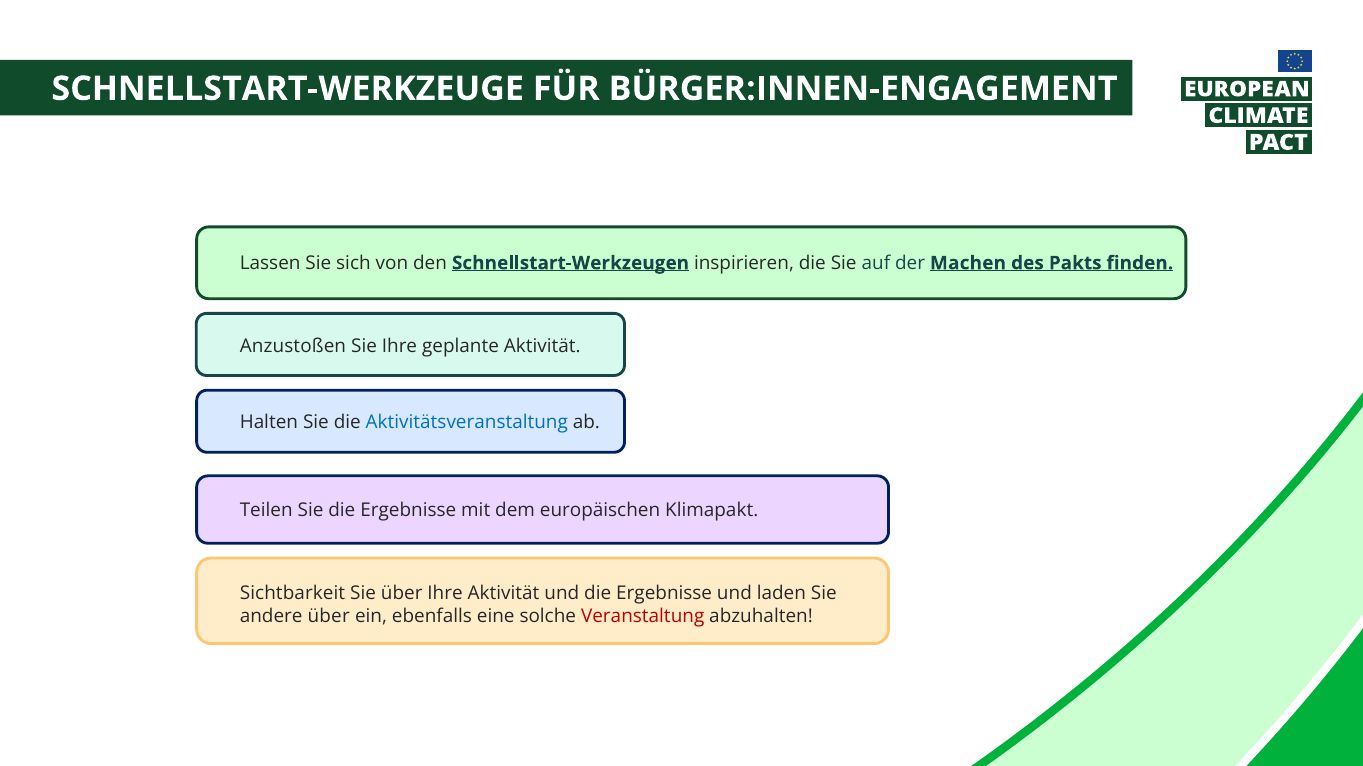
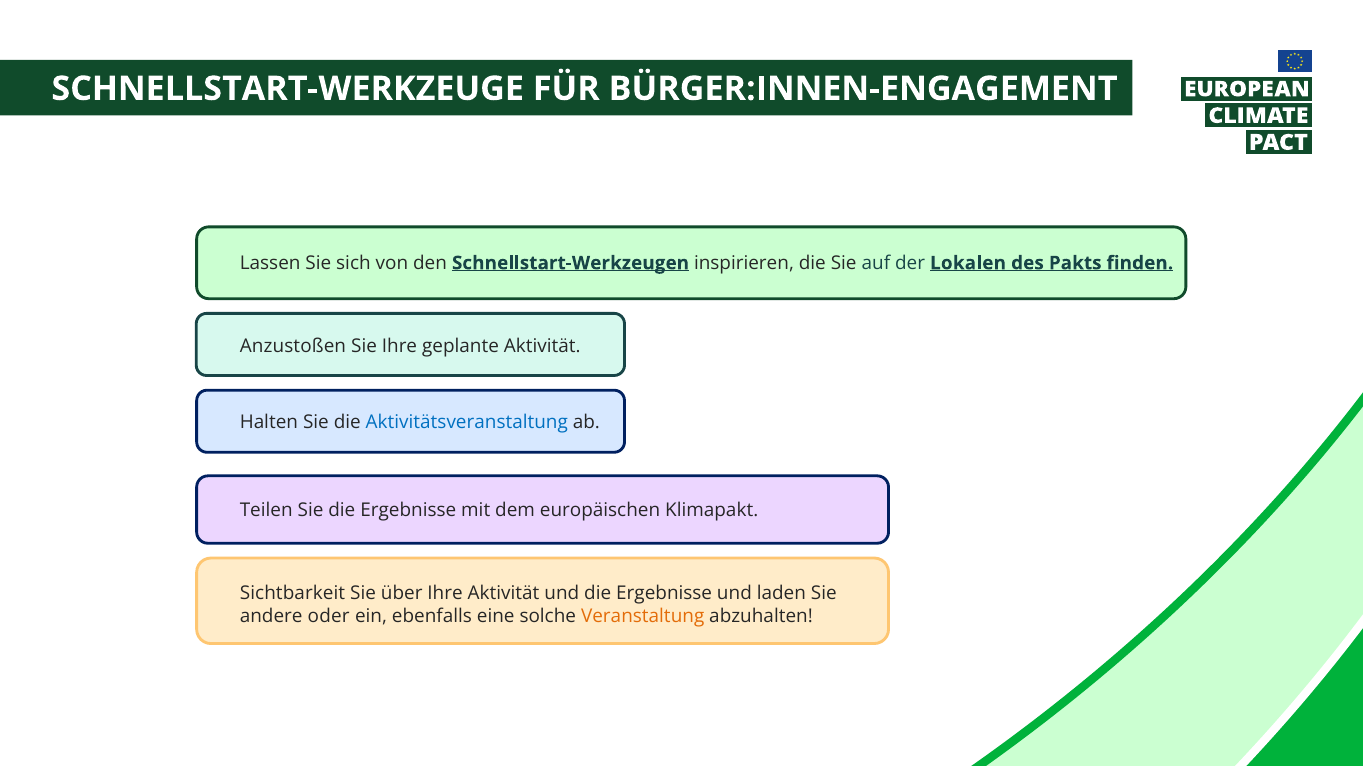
Machen: Machen -> Lokalen
andere über: über -> oder
Veranstaltung colour: red -> orange
